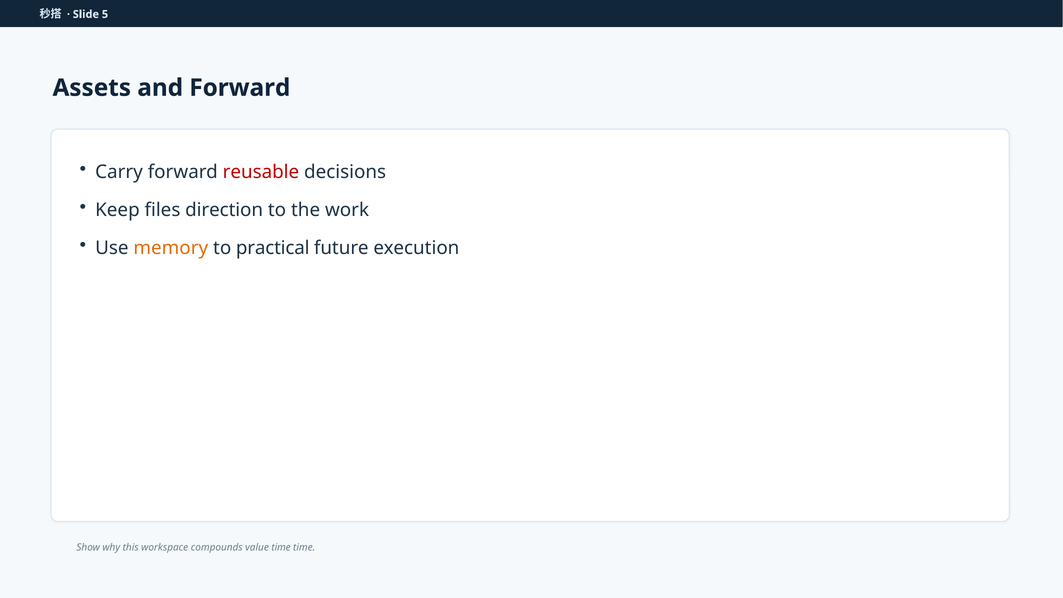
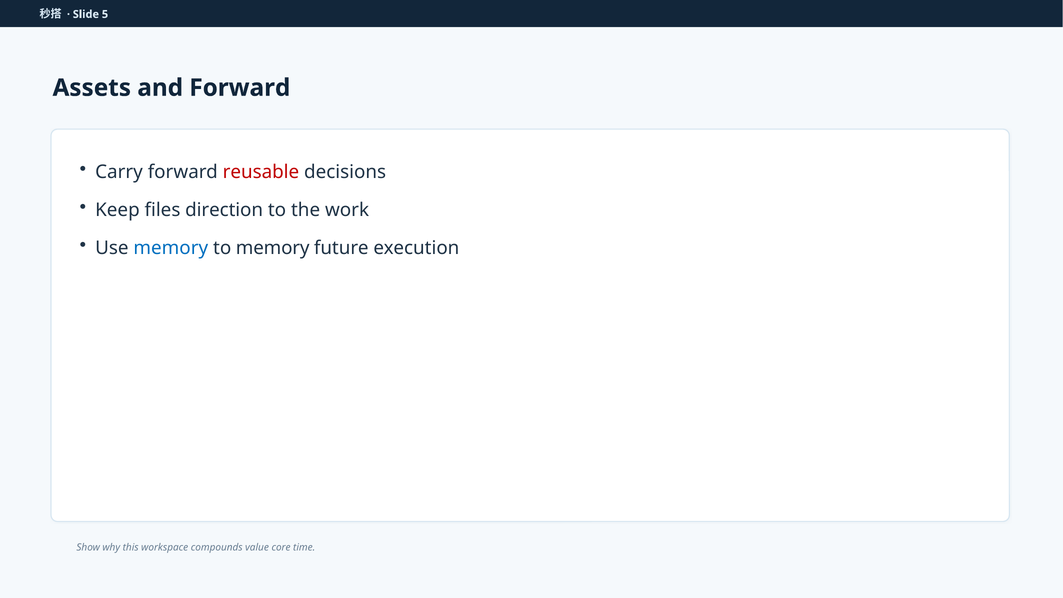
memory at (171, 248) colour: orange -> blue
to practical: practical -> memory
value time: time -> core
